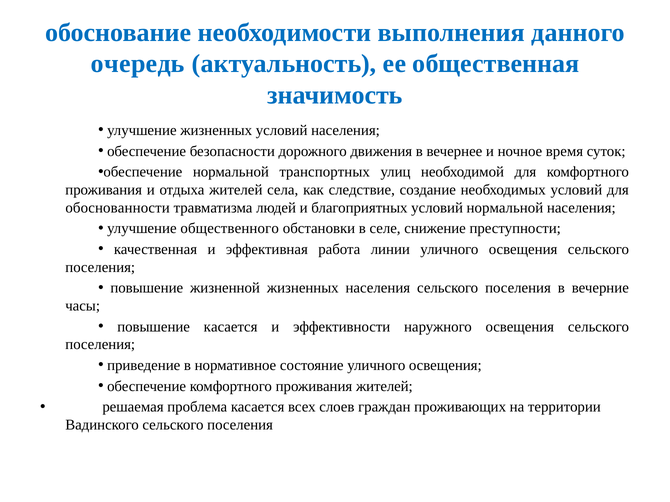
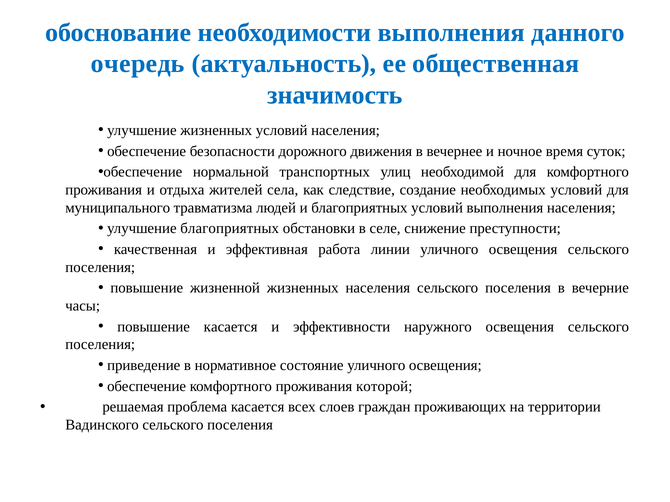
обоснованности: обоснованности -> муниципального
условий нормальной: нормальной -> выполнения
улучшение общественного: общественного -> благоприятных
проживания жителей: жителей -> которой
